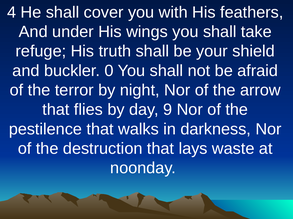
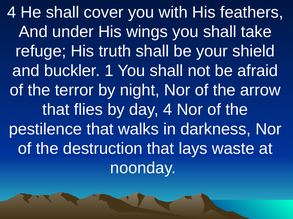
0: 0 -> 1
day 9: 9 -> 4
